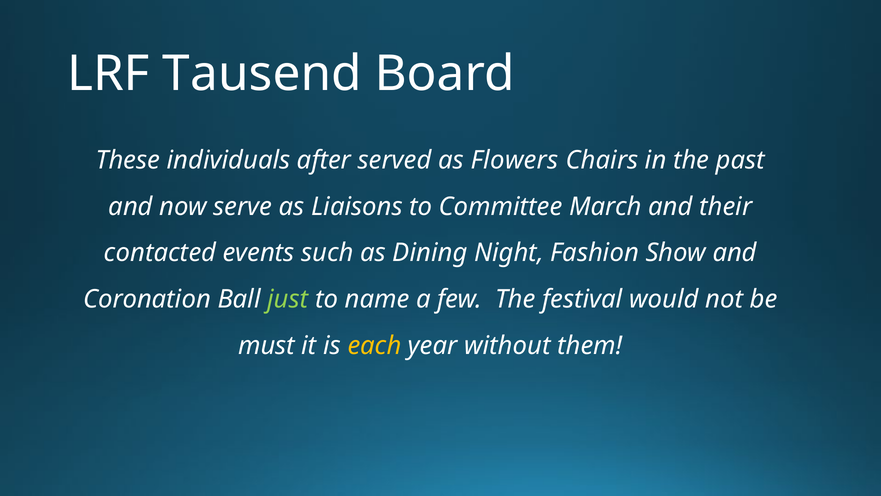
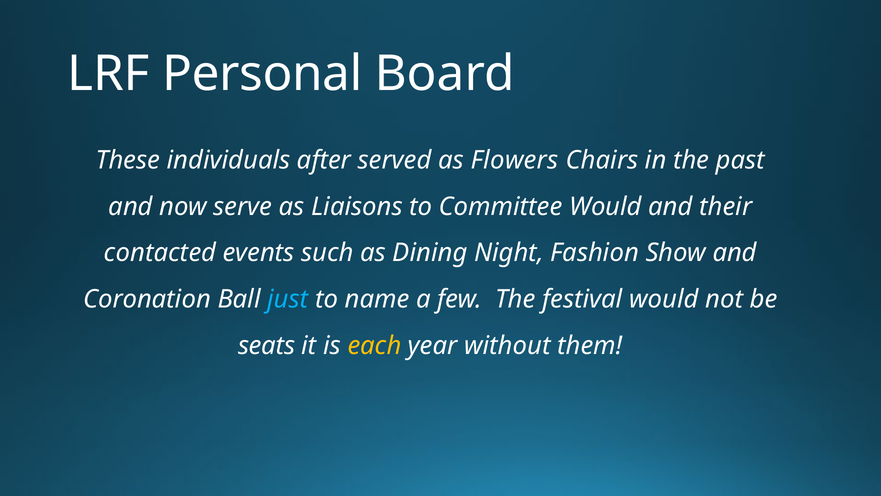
Tausend: Tausend -> Personal
Committee March: March -> Would
just colour: light green -> light blue
must: must -> seats
